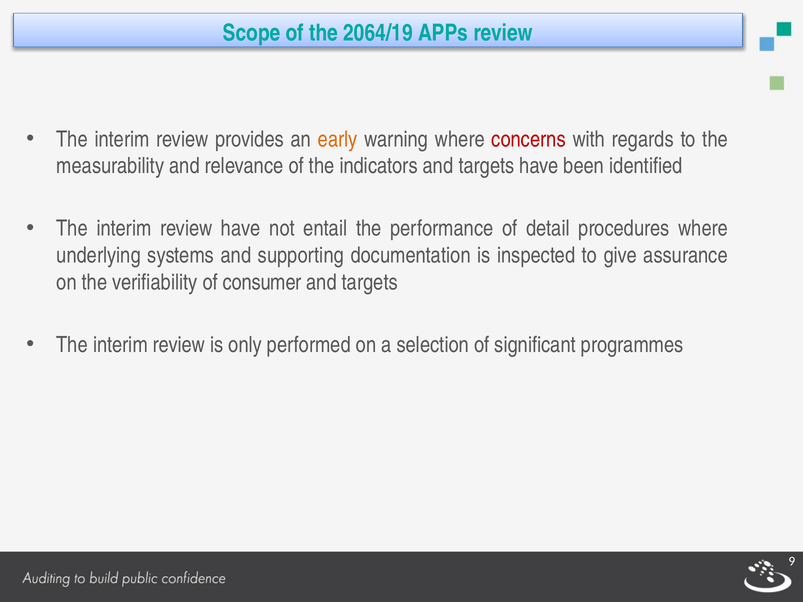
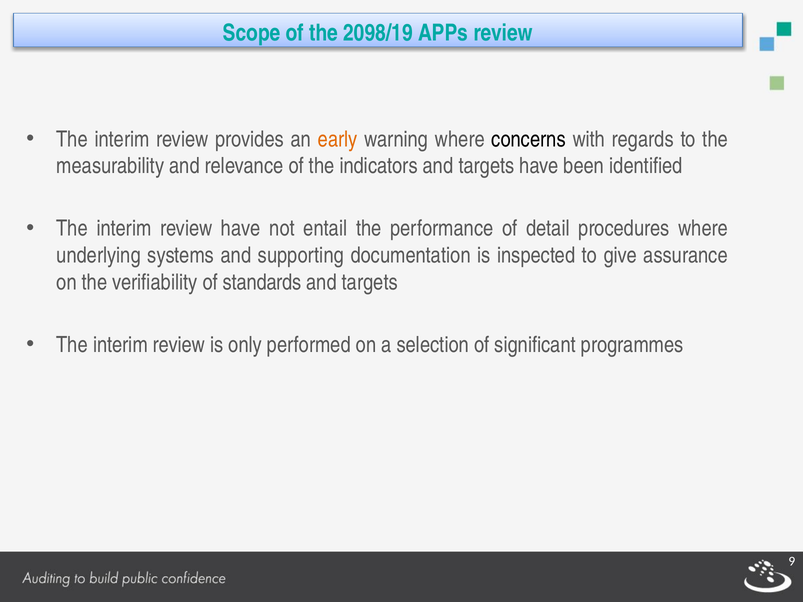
2064/19: 2064/19 -> 2098/19
concerns colour: red -> black
consumer: consumer -> standards
